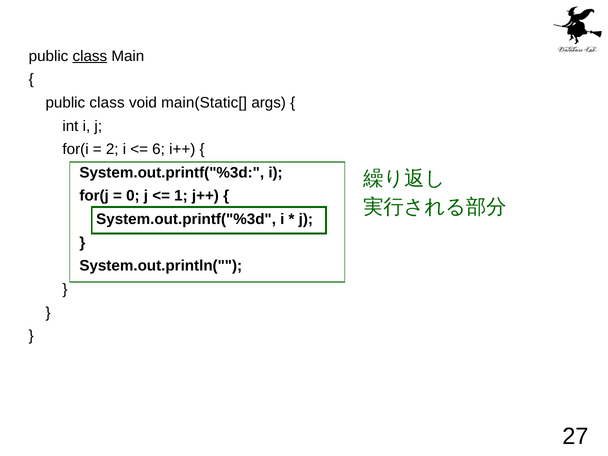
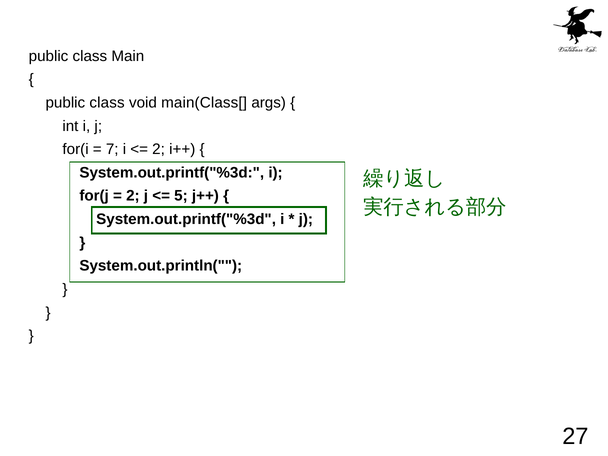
class at (90, 56) underline: present -> none
main(Static[: main(Static[ -> main(Class[
2: 2 -> 7
6 at (159, 149): 6 -> 2
0 at (133, 196): 0 -> 2
1: 1 -> 5
